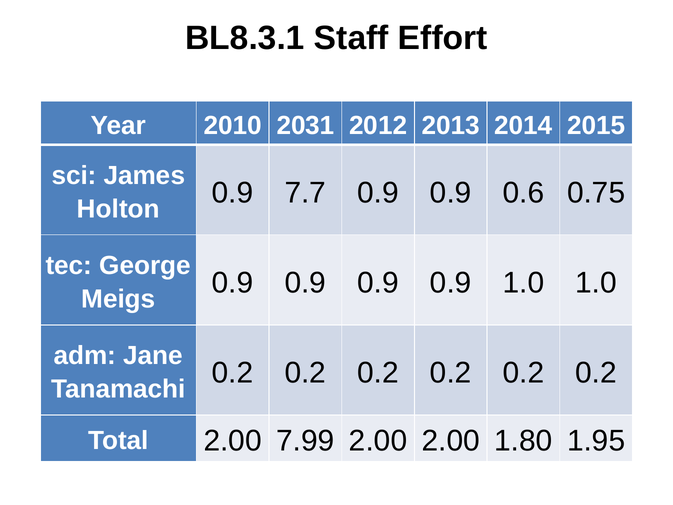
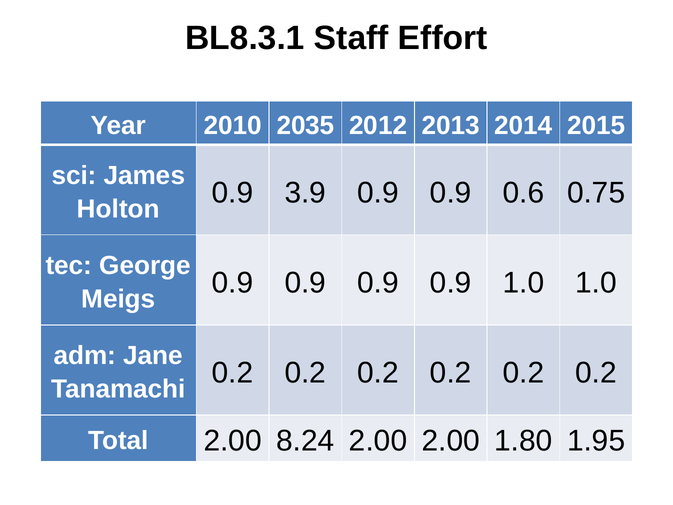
2031: 2031 -> 2035
7.7: 7.7 -> 3.9
7.99: 7.99 -> 8.24
